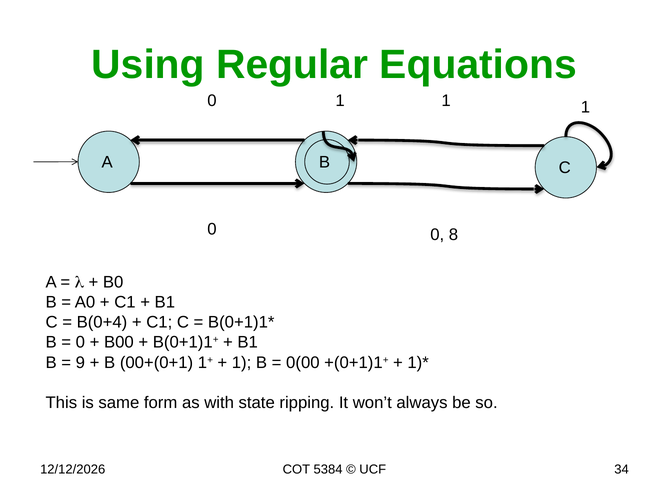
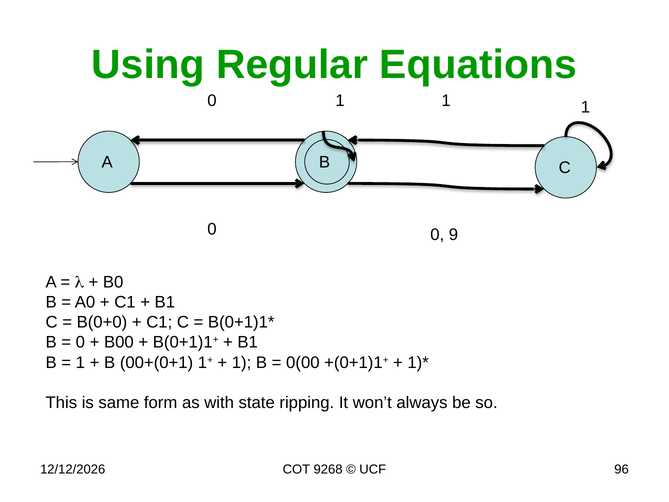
8: 8 -> 9
B(0+4: B(0+4 -> B(0+0
9 at (80, 362): 9 -> 1
5384: 5384 -> 9268
34: 34 -> 96
